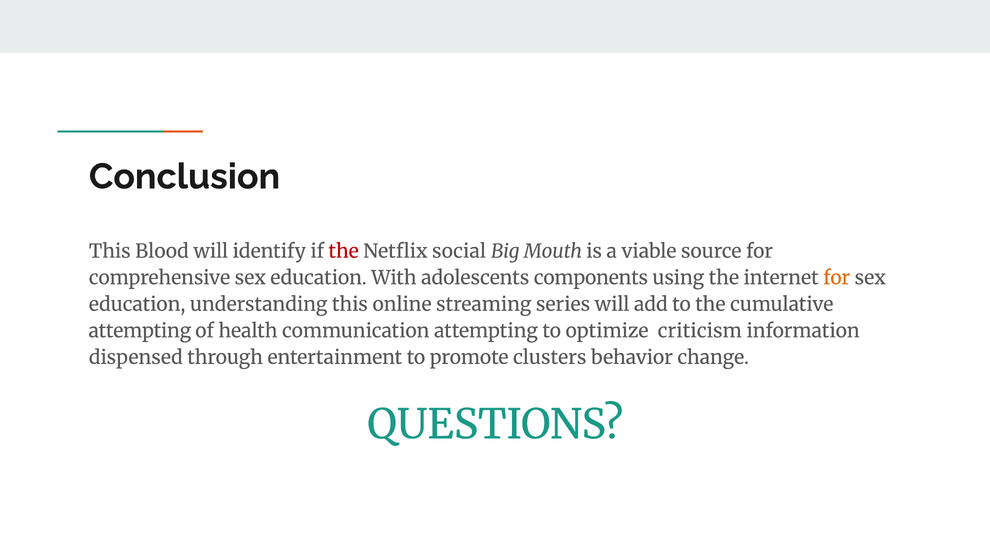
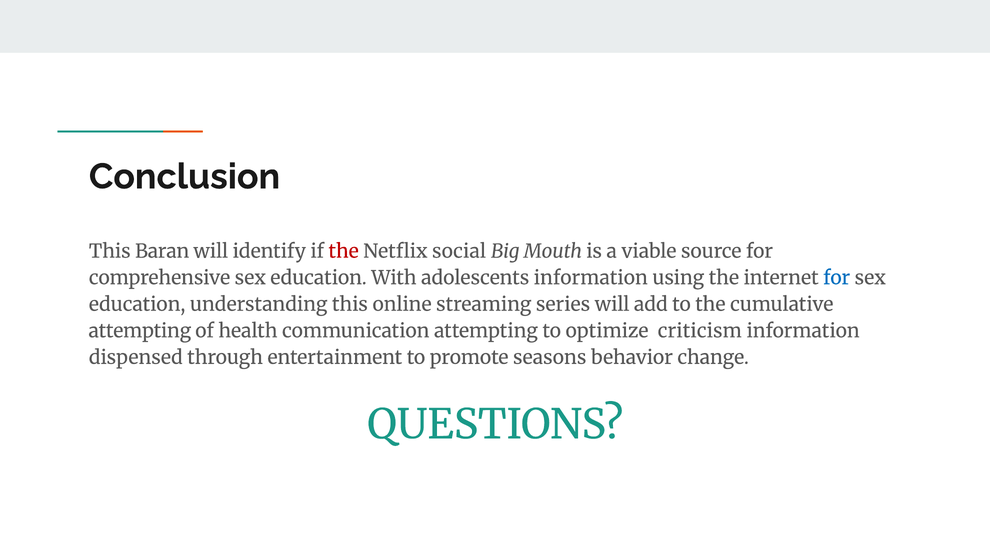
Blood: Blood -> Baran
adolescents components: components -> information
for at (837, 278) colour: orange -> blue
clusters: clusters -> seasons
